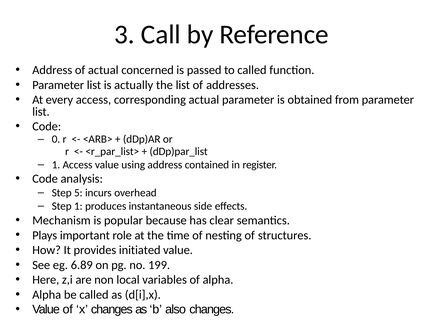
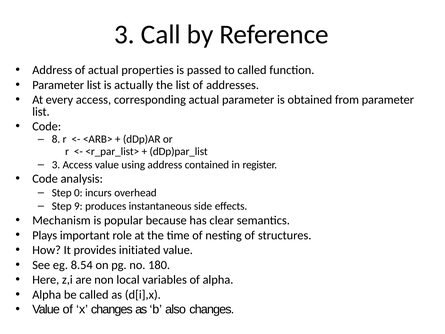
concerned: concerned -> properties
0: 0 -> 8
1 at (56, 165): 1 -> 3
5: 5 -> 0
Step 1: 1 -> 9
6.89: 6.89 -> 8.54
199: 199 -> 180
